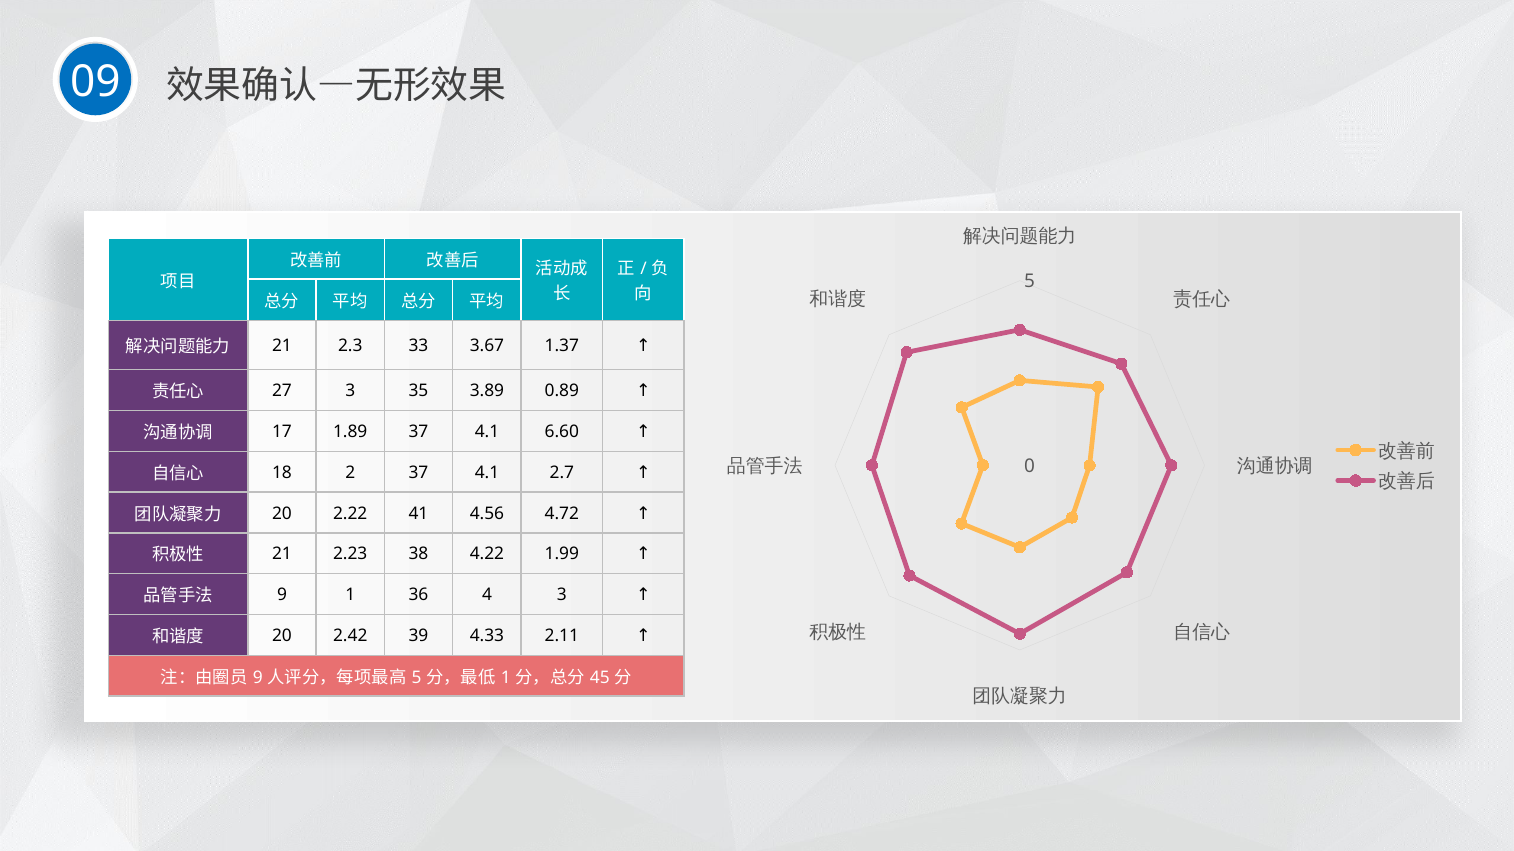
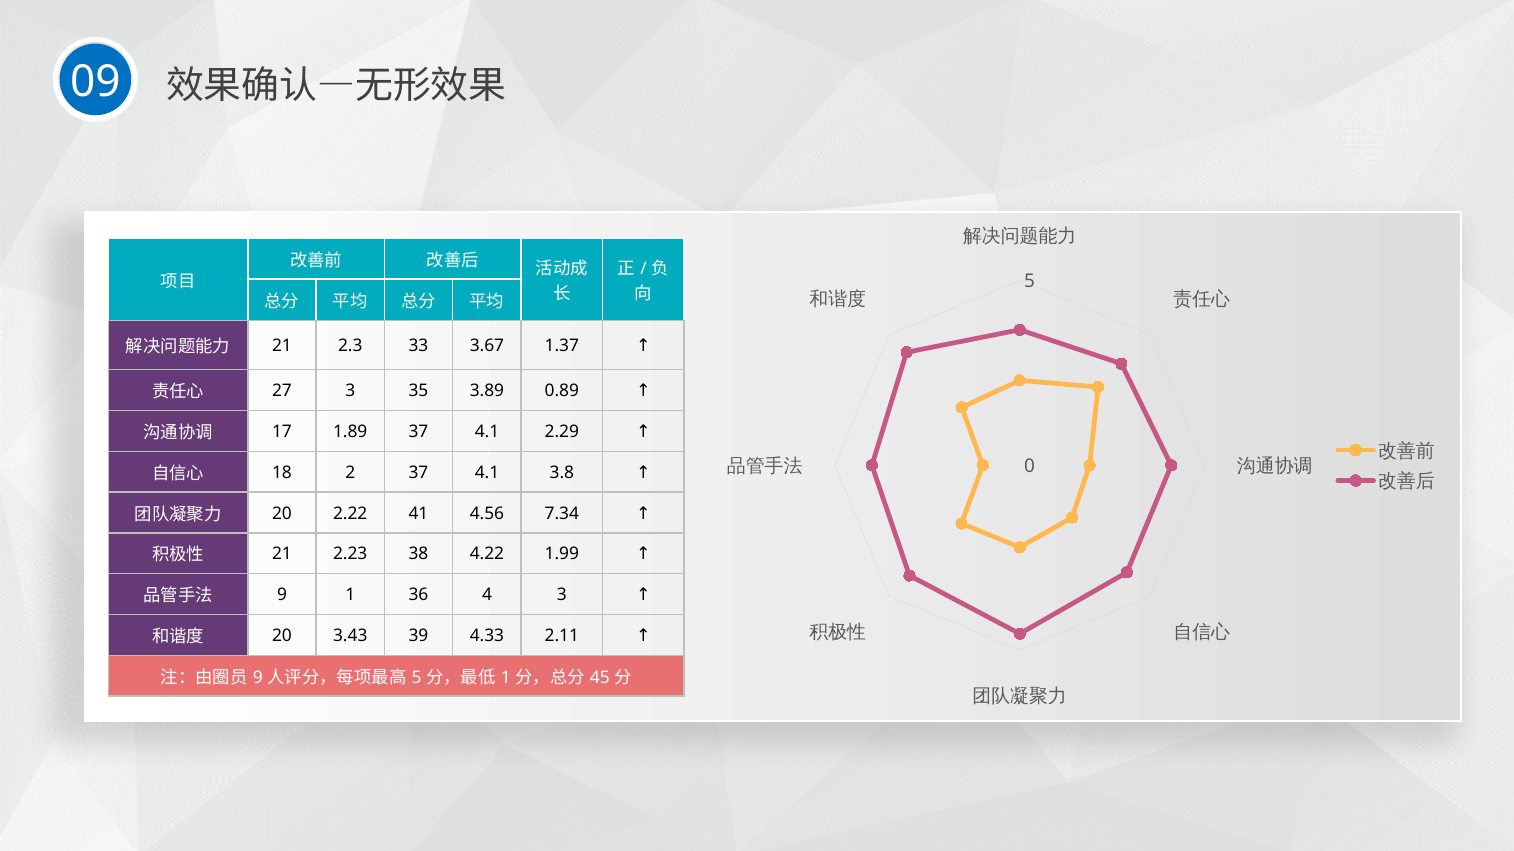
6.60: 6.60 -> 2.29
2.7: 2.7 -> 3.8
4.72: 4.72 -> 7.34
2.42: 2.42 -> 3.43
